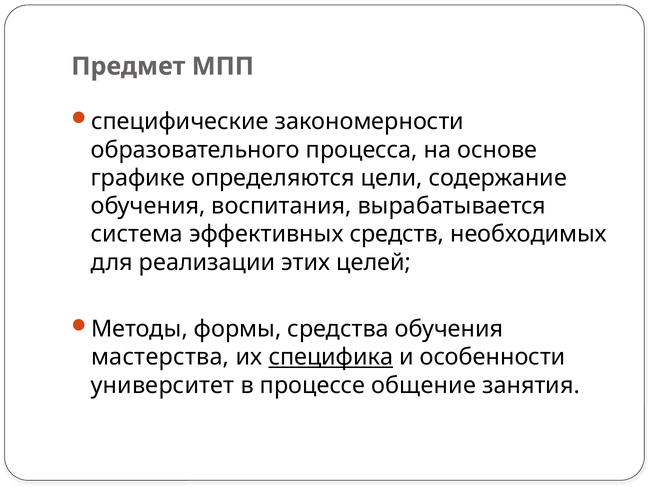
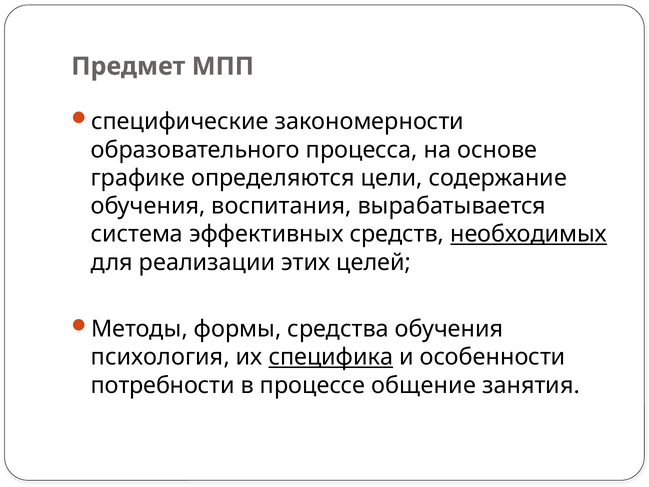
необходимых underline: none -> present
мастерства: мастерства -> психология
университет: университет -> потребности
